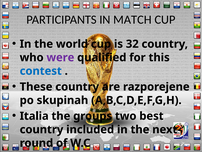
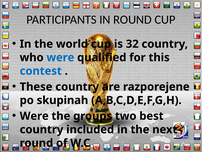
IN MATCH: MATCH -> ROUND
were at (60, 57) colour: purple -> blue
Italia at (34, 116): Italia -> Were
